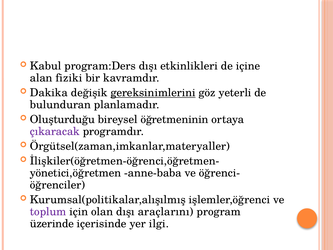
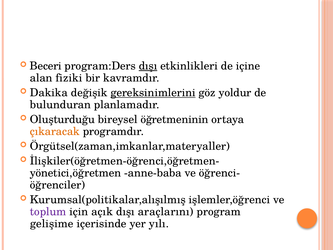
Kabul: Kabul -> Beceri
dışı at (148, 66) underline: none -> present
yeterli: yeterli -> yoldur
çıkaracak colour: purple -> orange
olan: olan -> açık
üzerinde: üzerinde -> gelişime
ilgi: ilgi -> yılı
